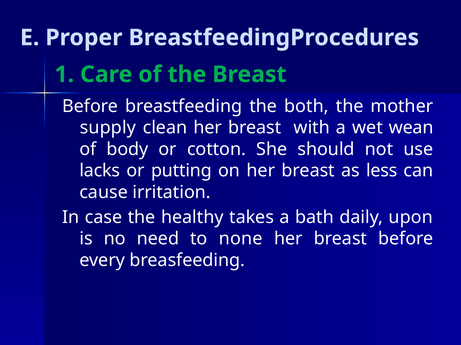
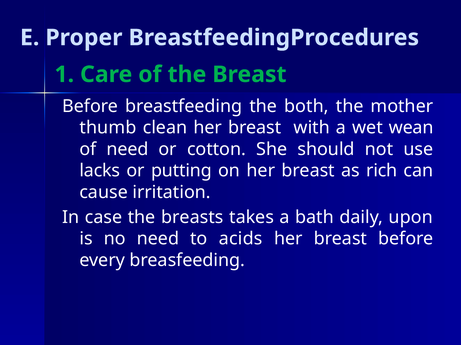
supply: supply -> thumb
of body: body -> need
less: less -> rich
healthy: healthy -> breasts
none: none -> acids
